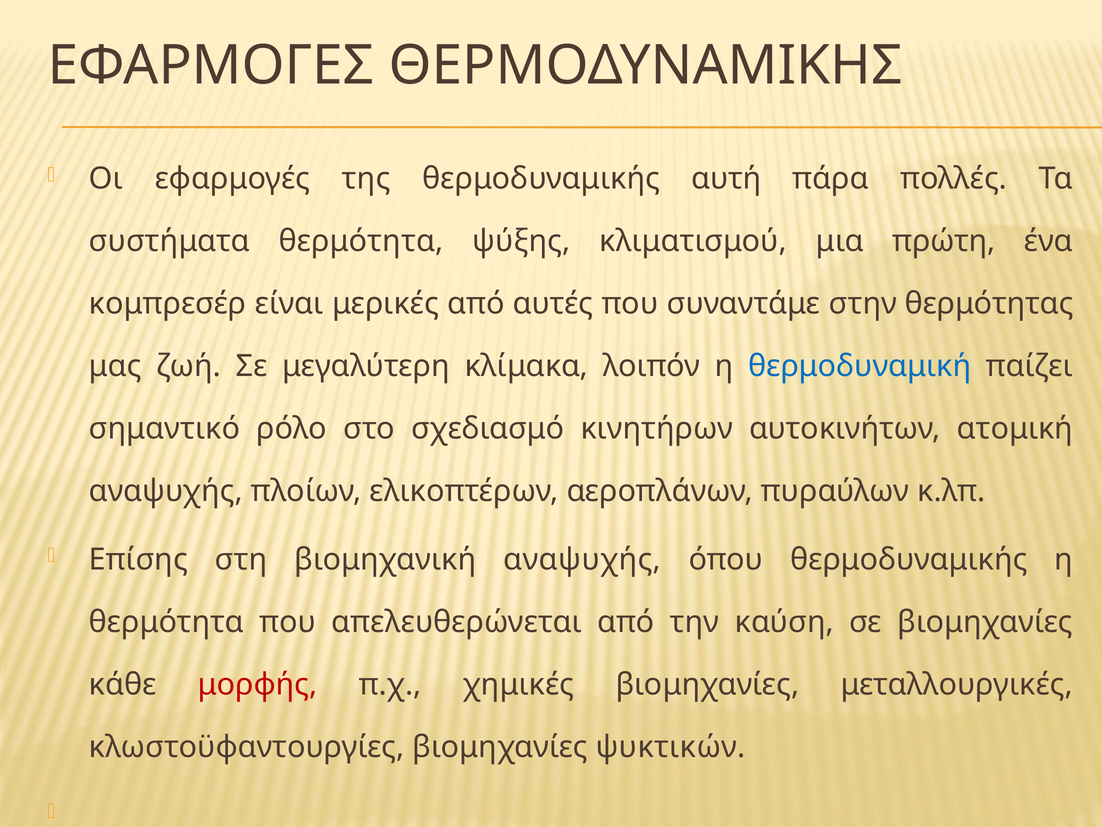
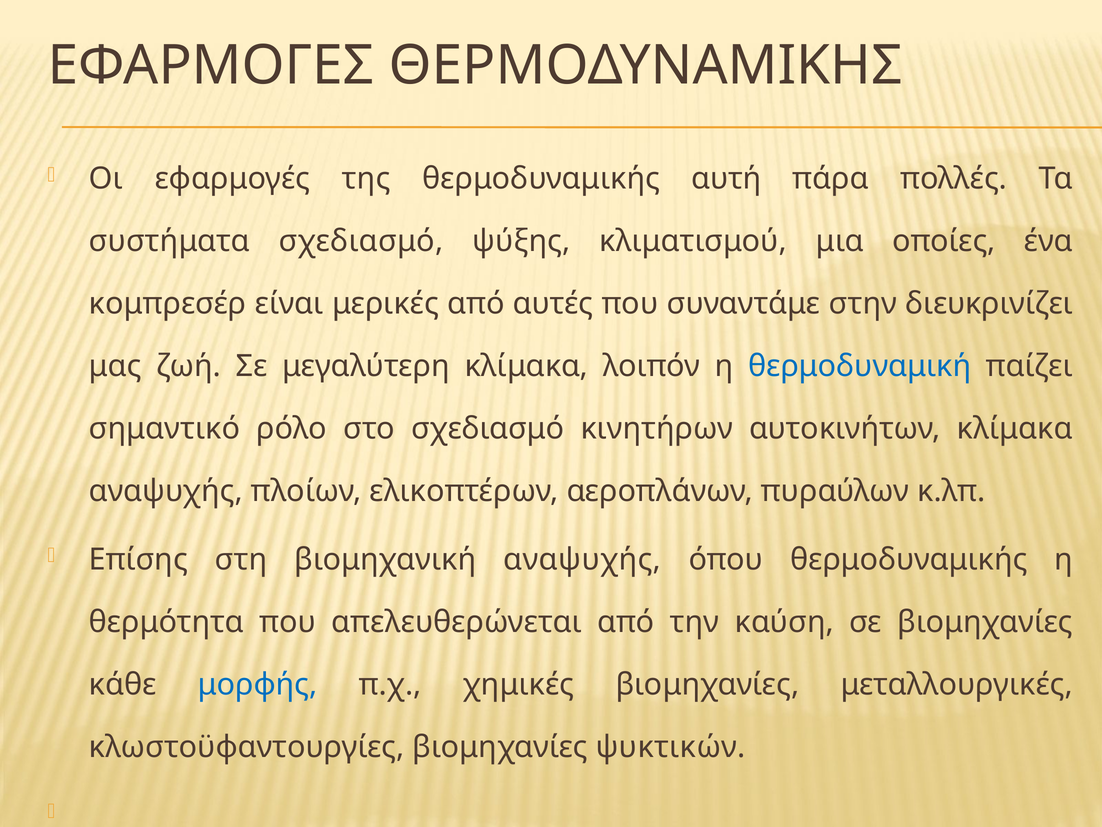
συστήματα θερμότητα: θερμότητα -> σχεδιασμό
πρώτη: πρώτη -> οποίες
θερμότητας: θερμότητας -> διευκρινίζει
αυτοκινήτων ατομική: ατομική -> κλίμακα
μορφής colour: red -> blue
